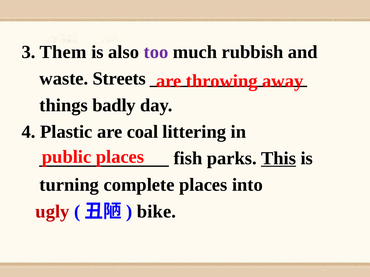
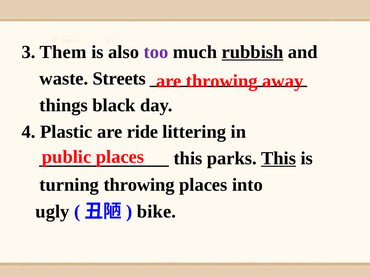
rubbish underline: none -> present
badly: badly -> black
coal: coal -> ride
fish at (188, 159): fish -> this
turning complete: complete -> throwing
ugly colour: red -> black
